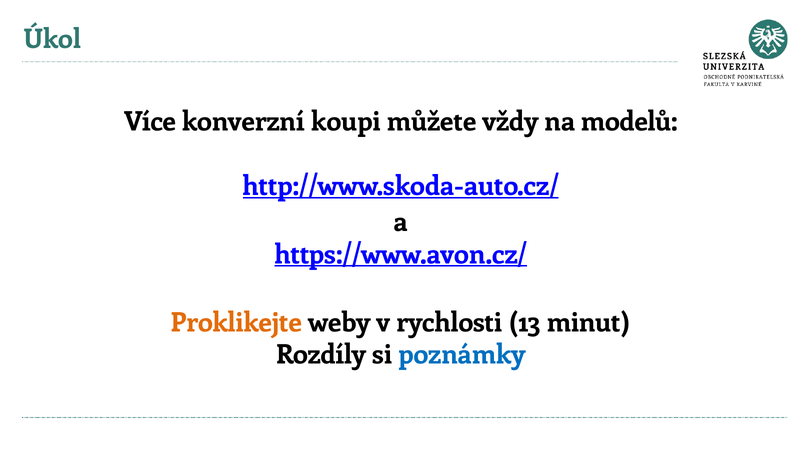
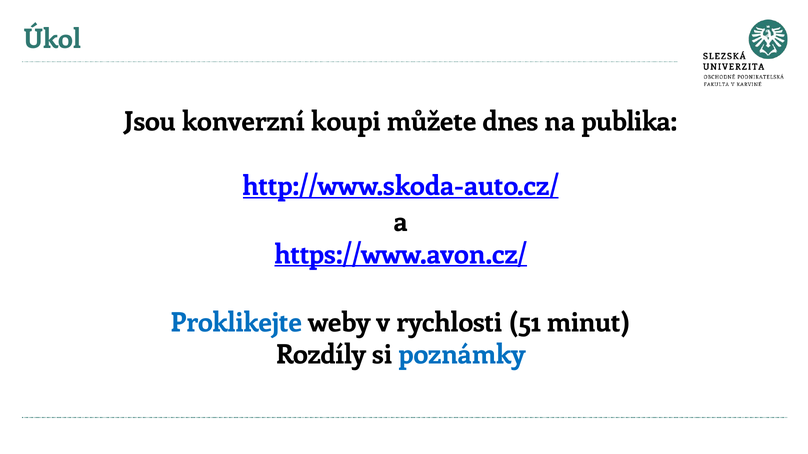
Více: Více -> Jsou
vždy: vždy -> dnes
modelů: modelů -> publika
Proklikejte colour: orange -> blue
13: 13 -> 51
